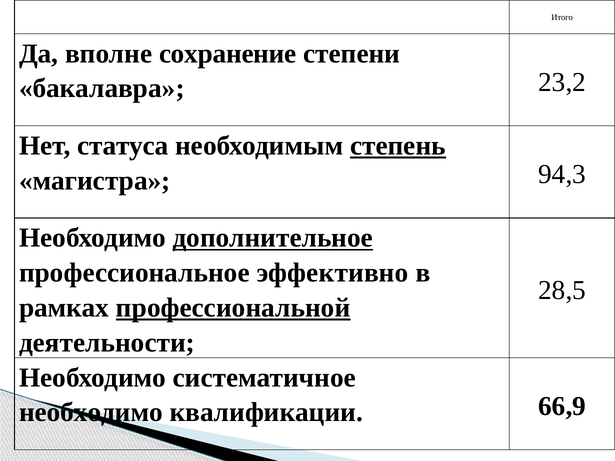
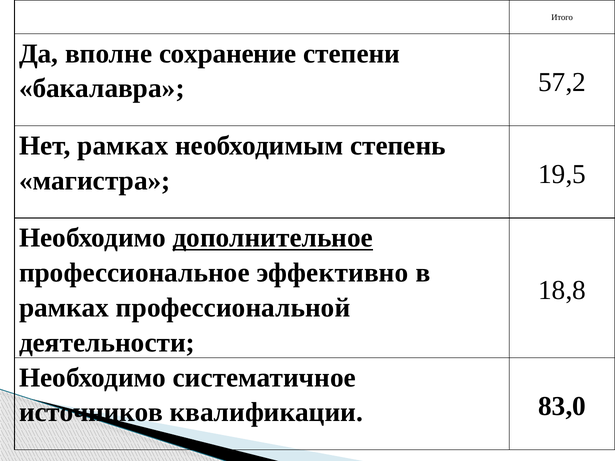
23,2: 23,2 -> 57,2
Нет статуса: статуса -> рамках
степень underline: present -> none
94,3: 94,3 -> 19,5
28,5: 28,5 -> 18,8
профессиональной underline: present -> none
необходимо at (91, 413): необходимо -> источников
66,9: 66,9 -> 83,0
